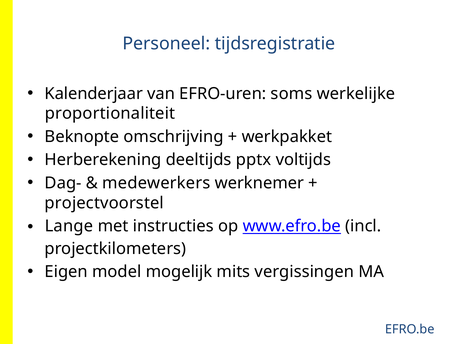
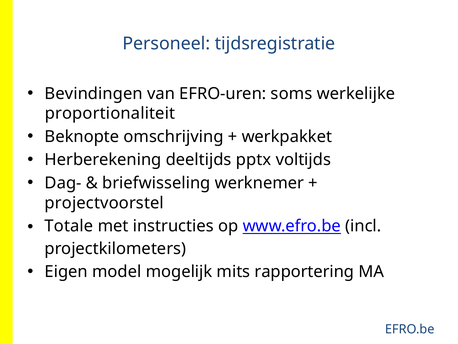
Kalenderjaar: Kalenderjaar -> Bevindingen
medewerkers: medewerkers -> briefwisseling
Lange: Lange -> Totale
vergissingen: vergissingen -> rapportering
